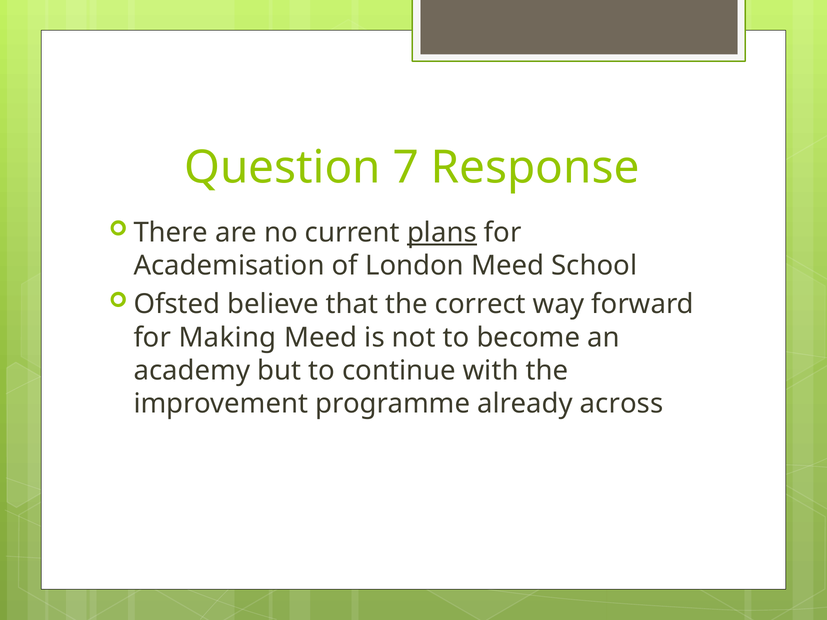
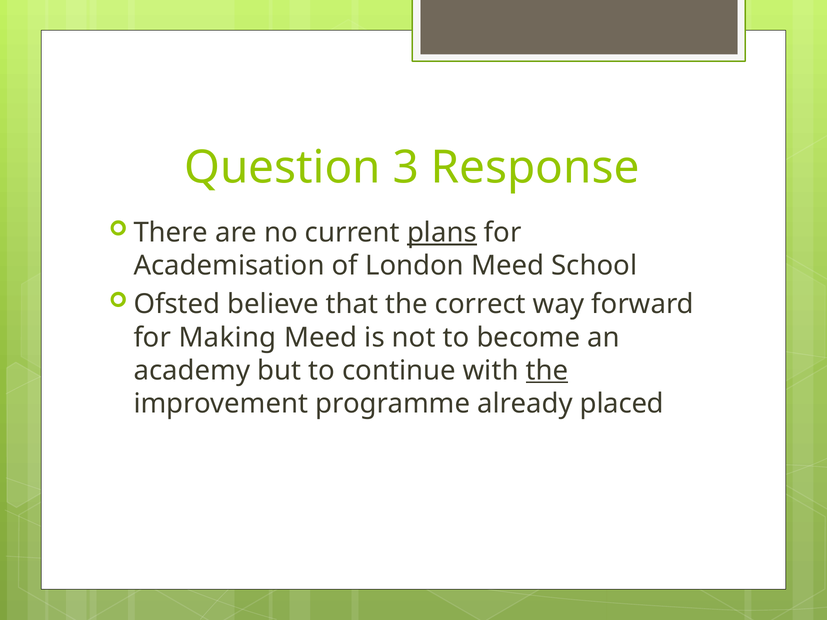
7: 7 -> 3
the at (547, 371) underline: none -> present
across: across -> placed
